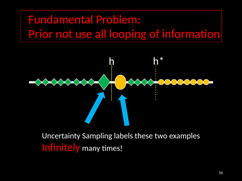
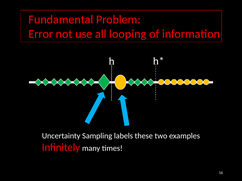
Prior: Prior -> Error
